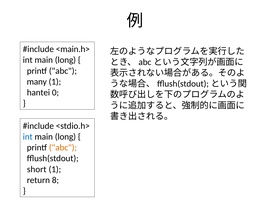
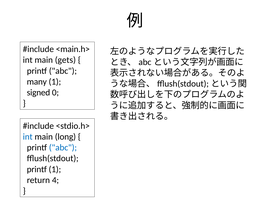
long at (65, 60): long -> gets
hantei: hantei -> signed
abc at (63, 147) colour: orange -> blue
short at (37, 169): short -> printf
8: 8 -> 4
